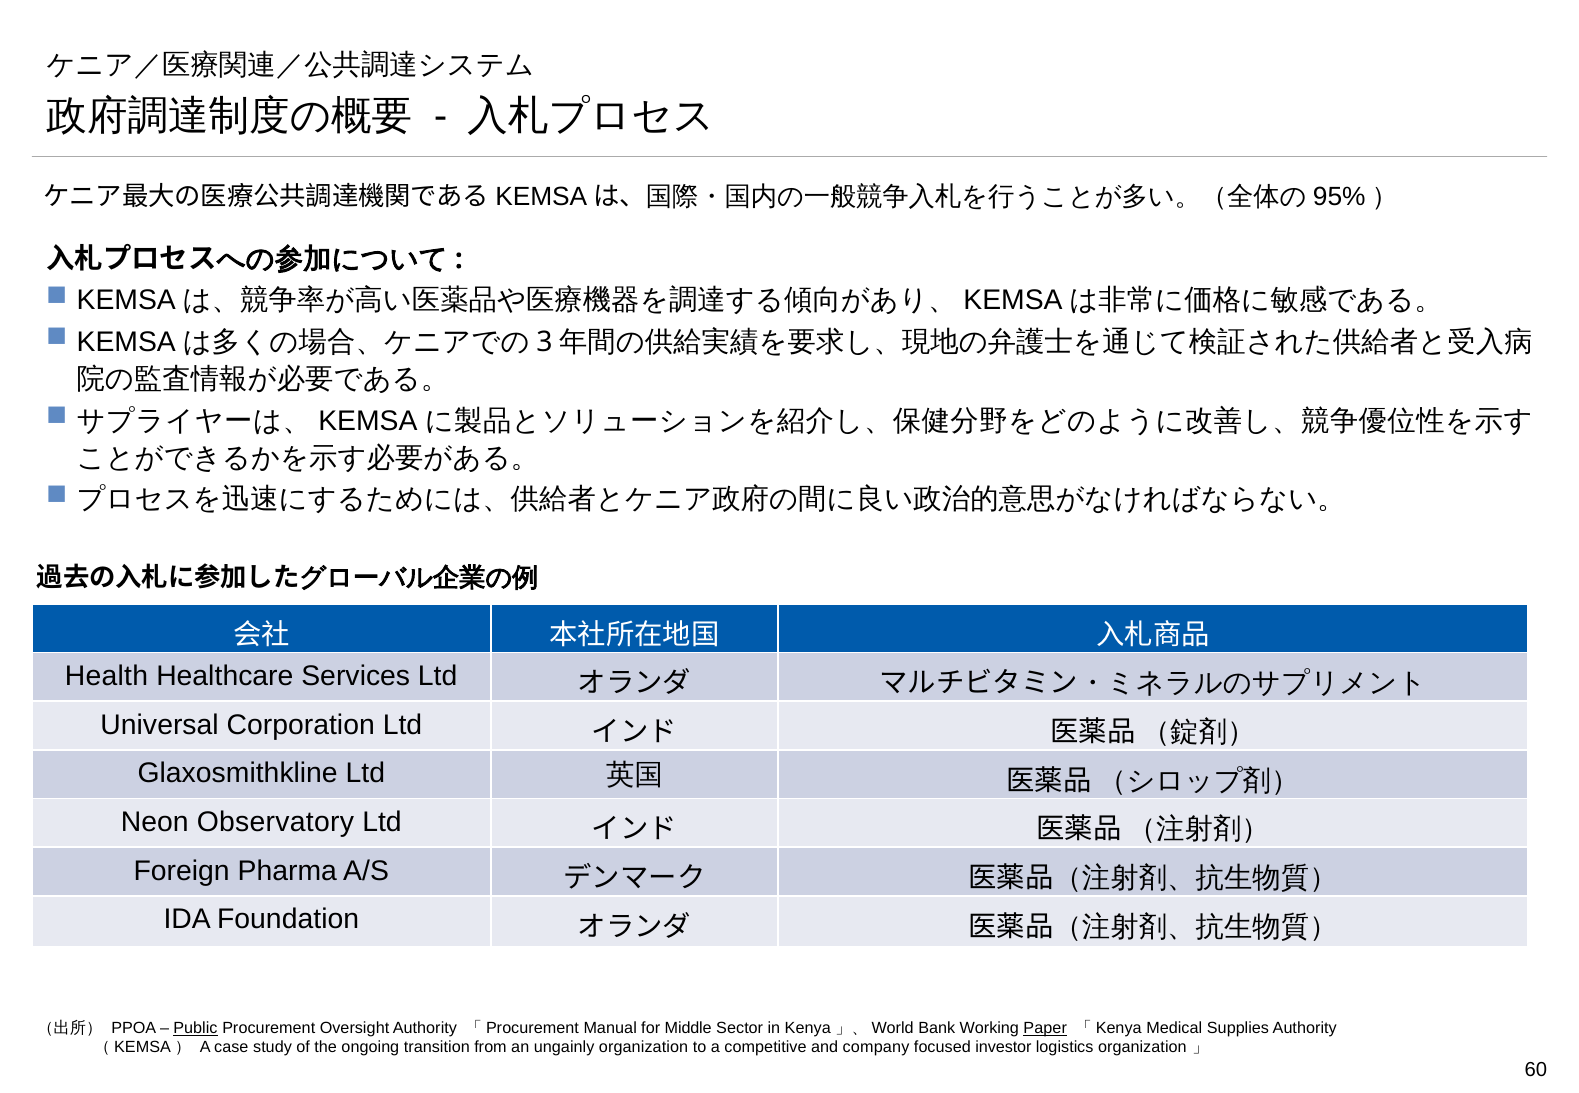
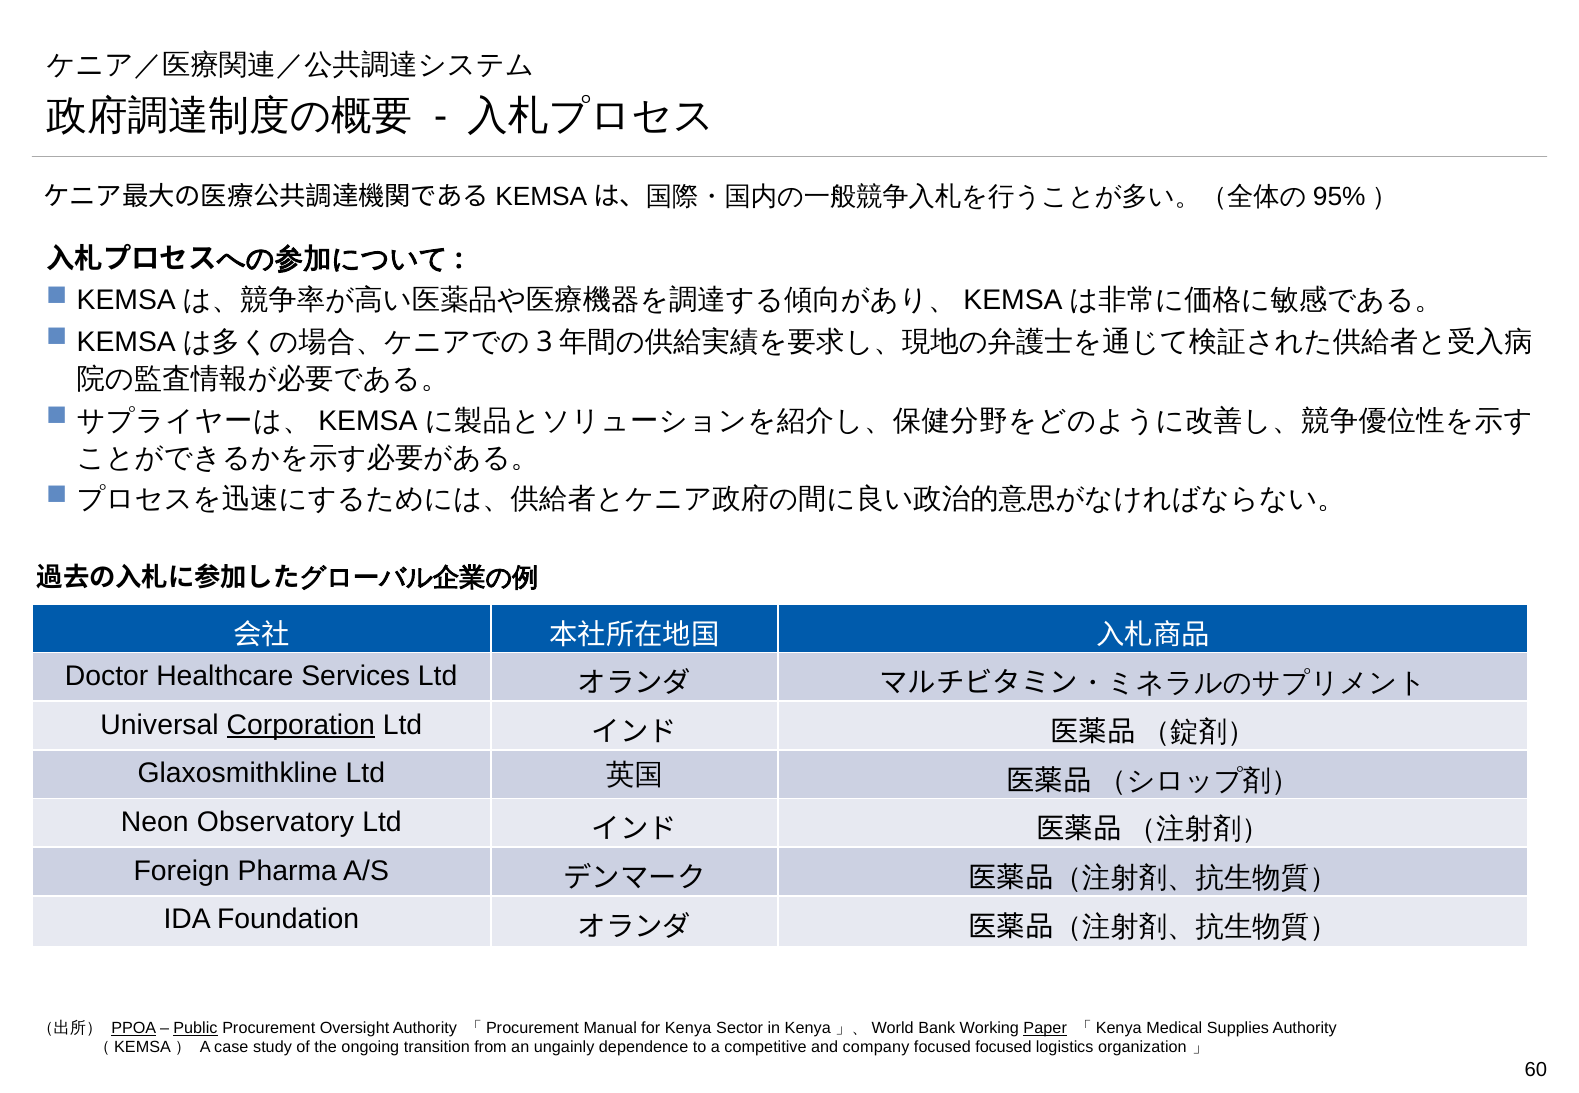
Health: Health -> Doctor
Corporation underline: none -> present
PPOA underline: none -> present
for Middle: Middle -> Kenya
ungainly organization: organization -> dependence
focused investor: investor -> focused
